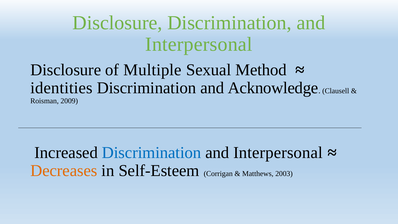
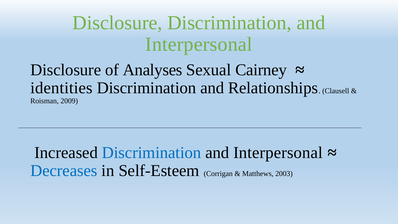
Multiple: Multiple -> Analyses
Method: Method -> Cairney
Acknowledge: Acknowledge -> Relationships
Decreases colour: orange -> blue
